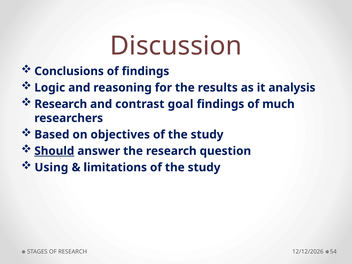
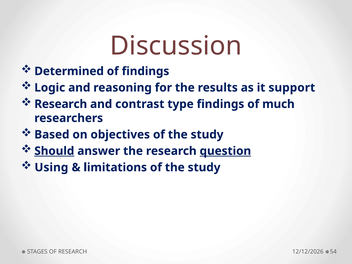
Conclusions: Conclusions -> Determined
analysis: analysis -> support
goal: goal -> type
question underline: none -> present
